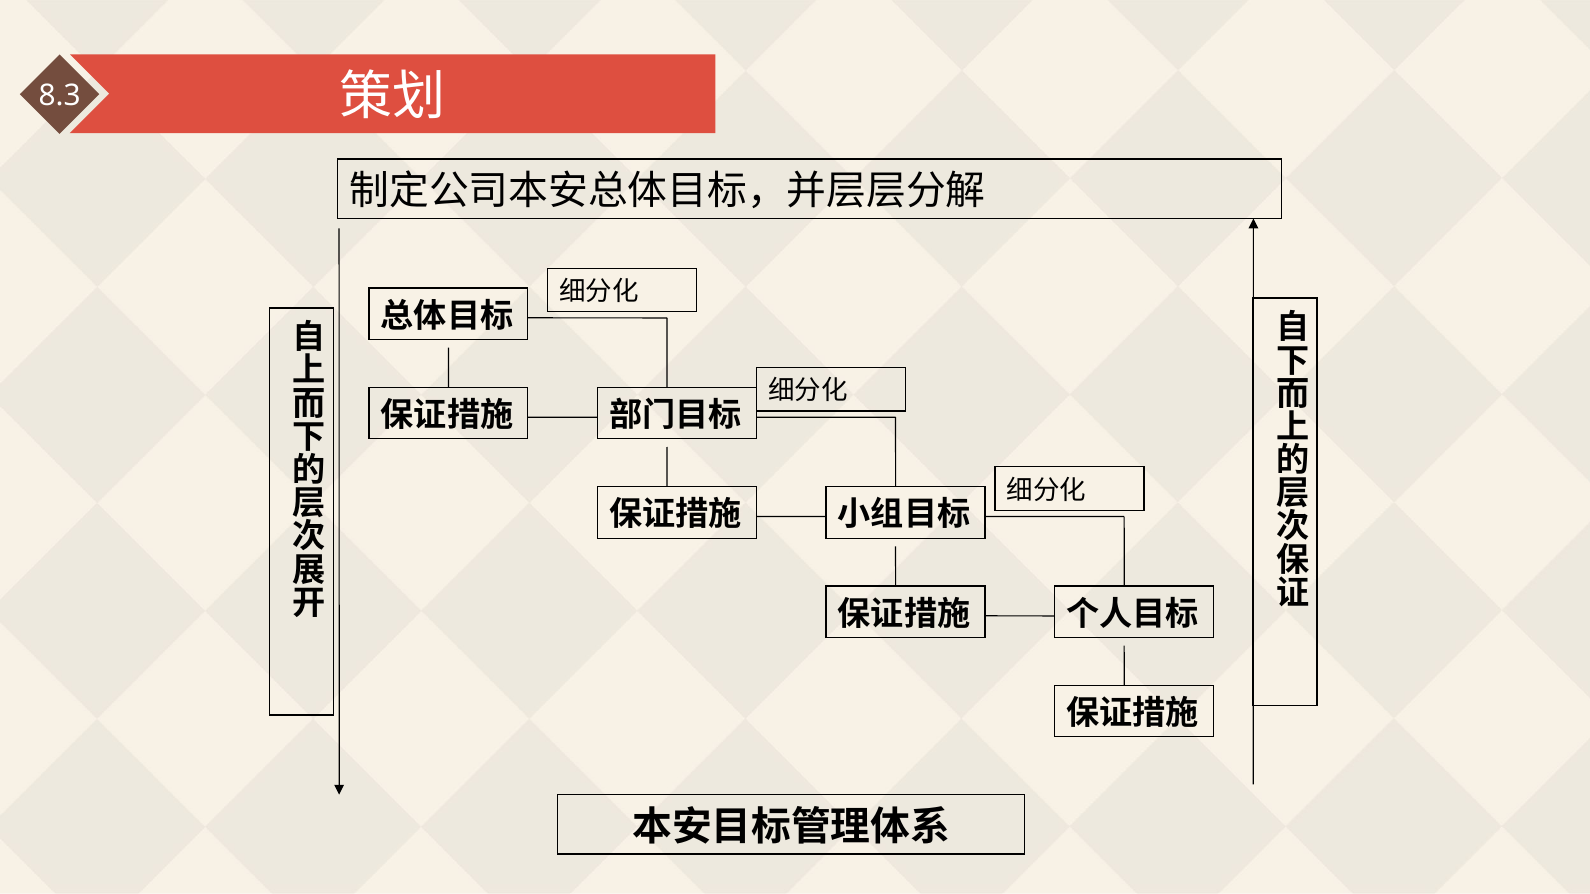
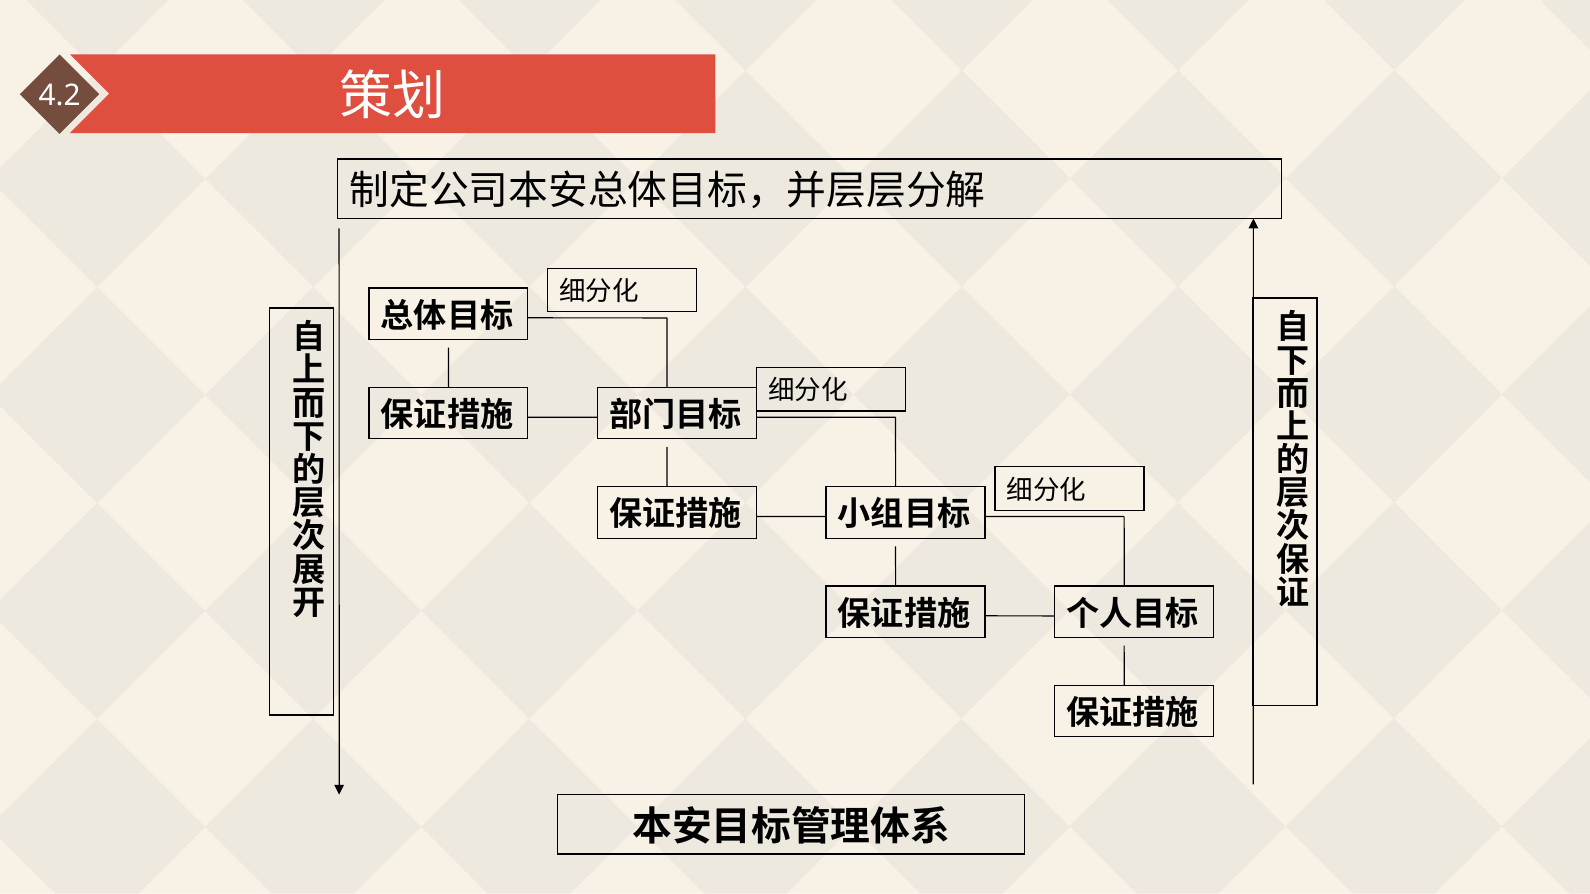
8.3: 8.3 -> 4.2
